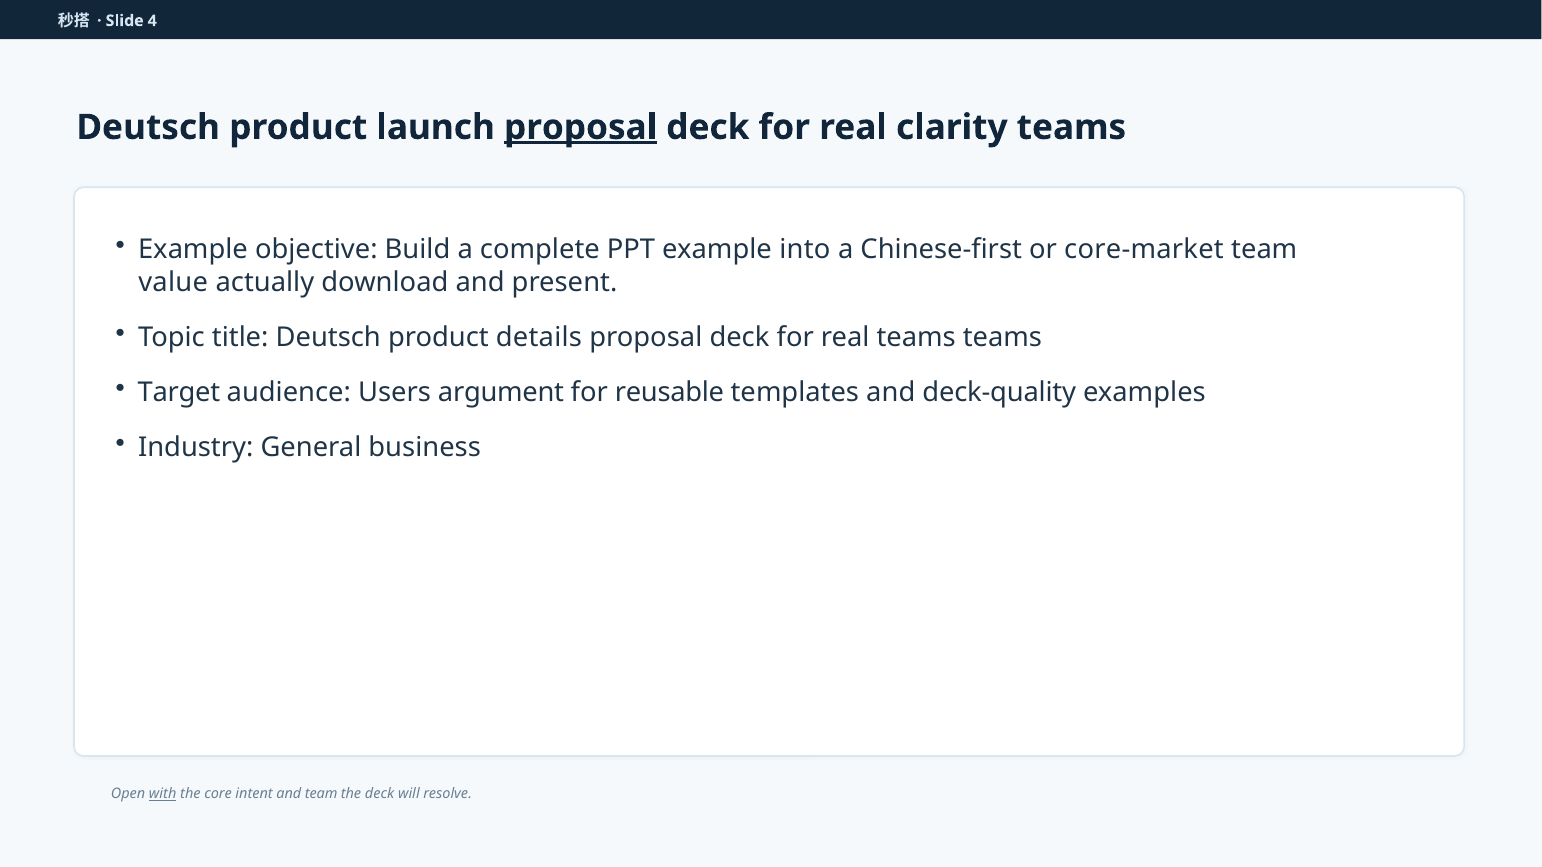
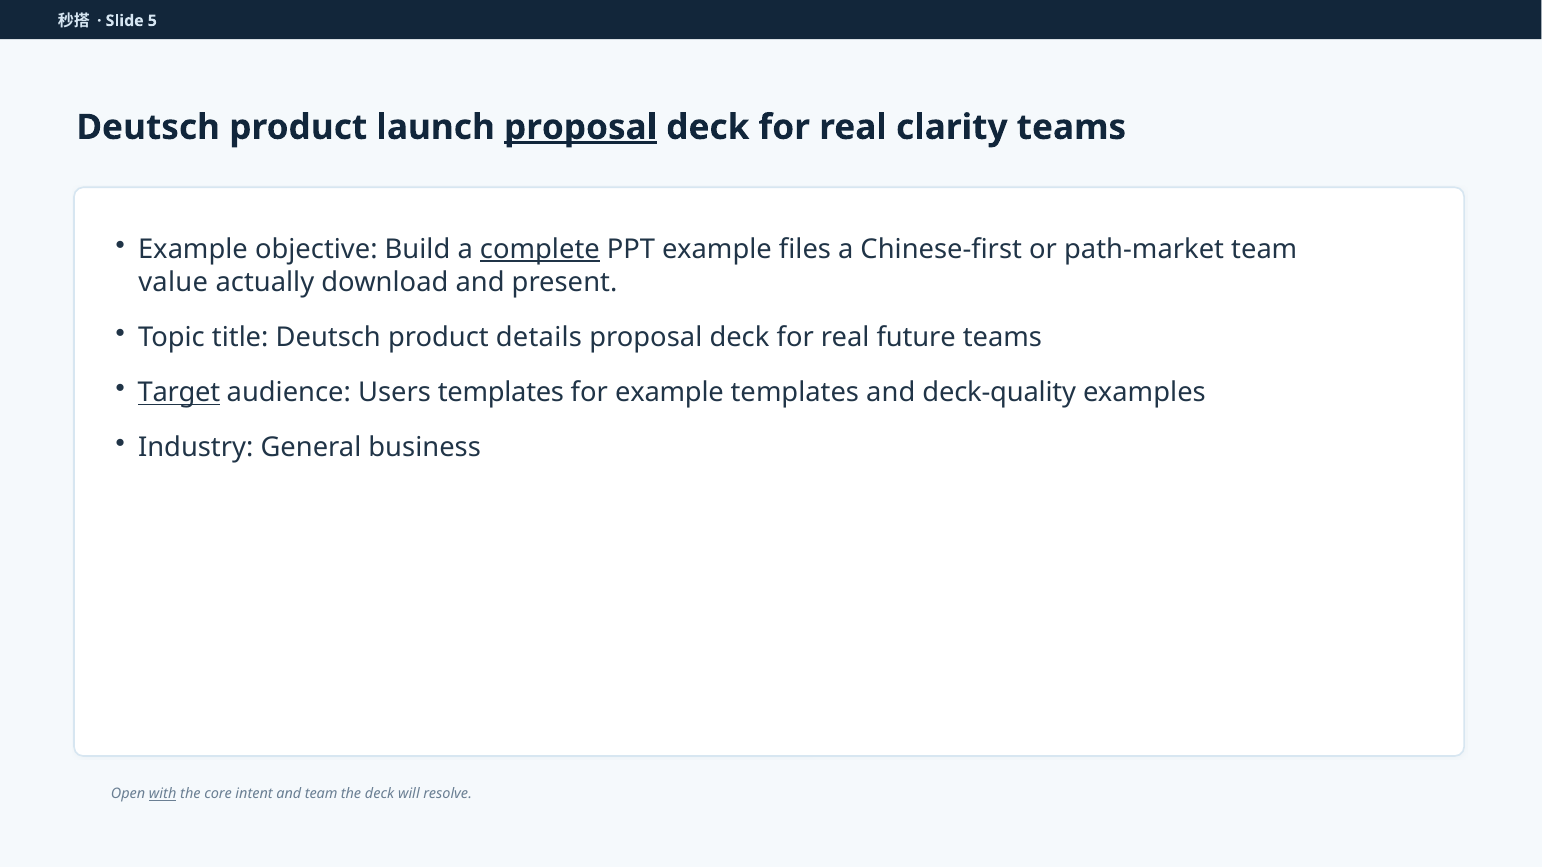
4: 4 -> 5
complete underline: none -> present
into: into -> files
core-market: core-market -> path-market
real teams: teams -> future
Target underline: none -> present
Users argument: argument -> templates
for reusable: reusable -> example
